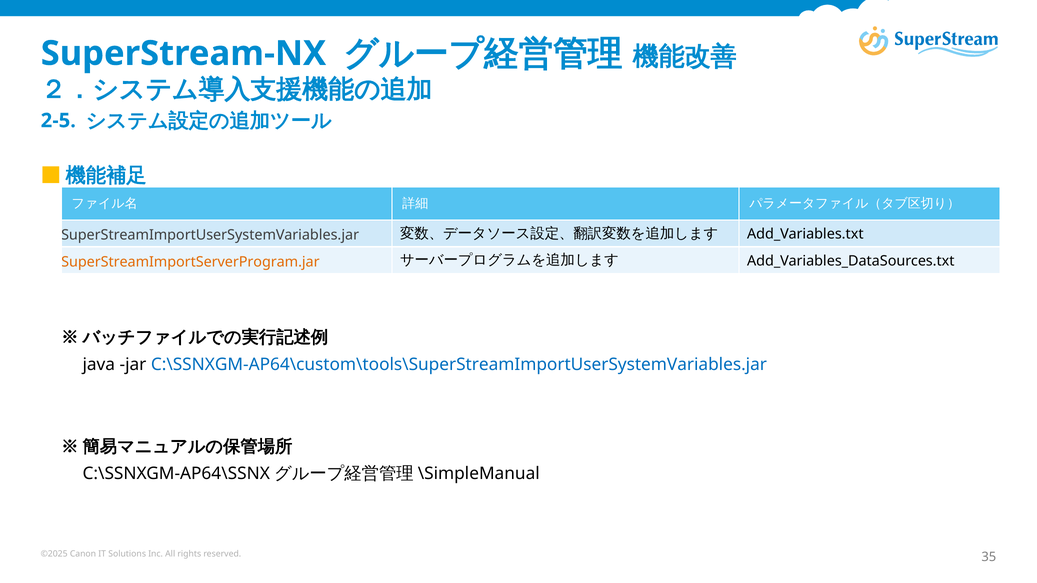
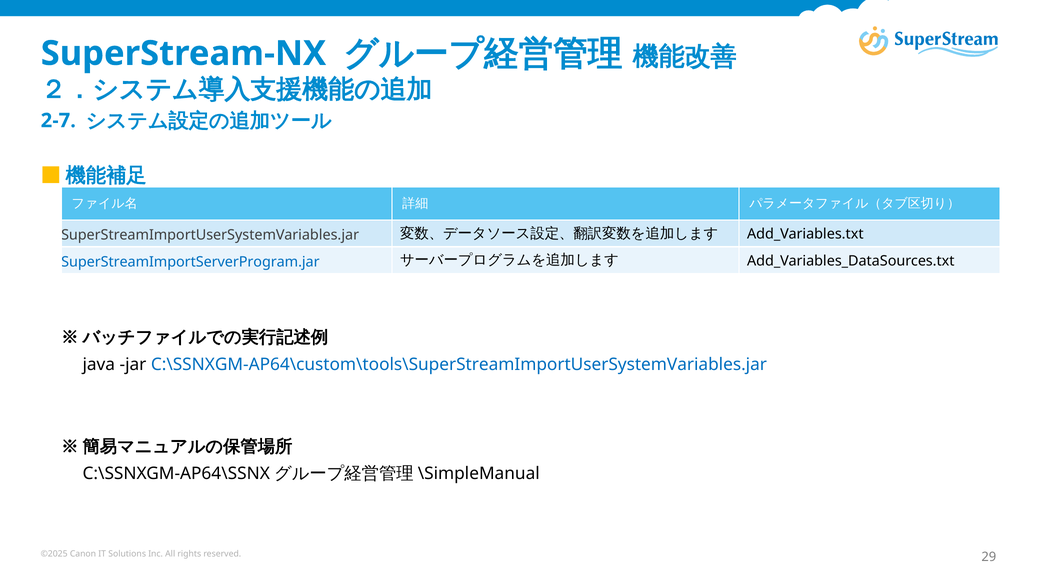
2-5: 2-5 -> 2-7
SuperStreamImportServerProgram.jar colour: orange -> blue
35: 35 -> 29
